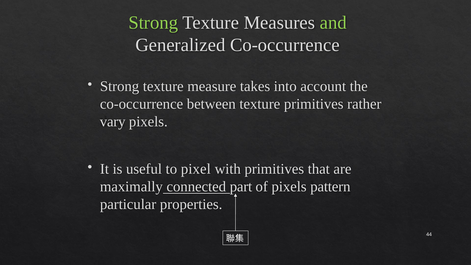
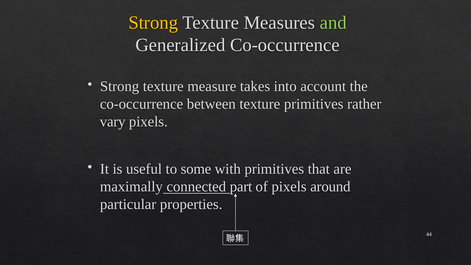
Strong at (153, 23) colour: light green -> yellow
pixel: pixel -> some
pattern: pattern -> around
